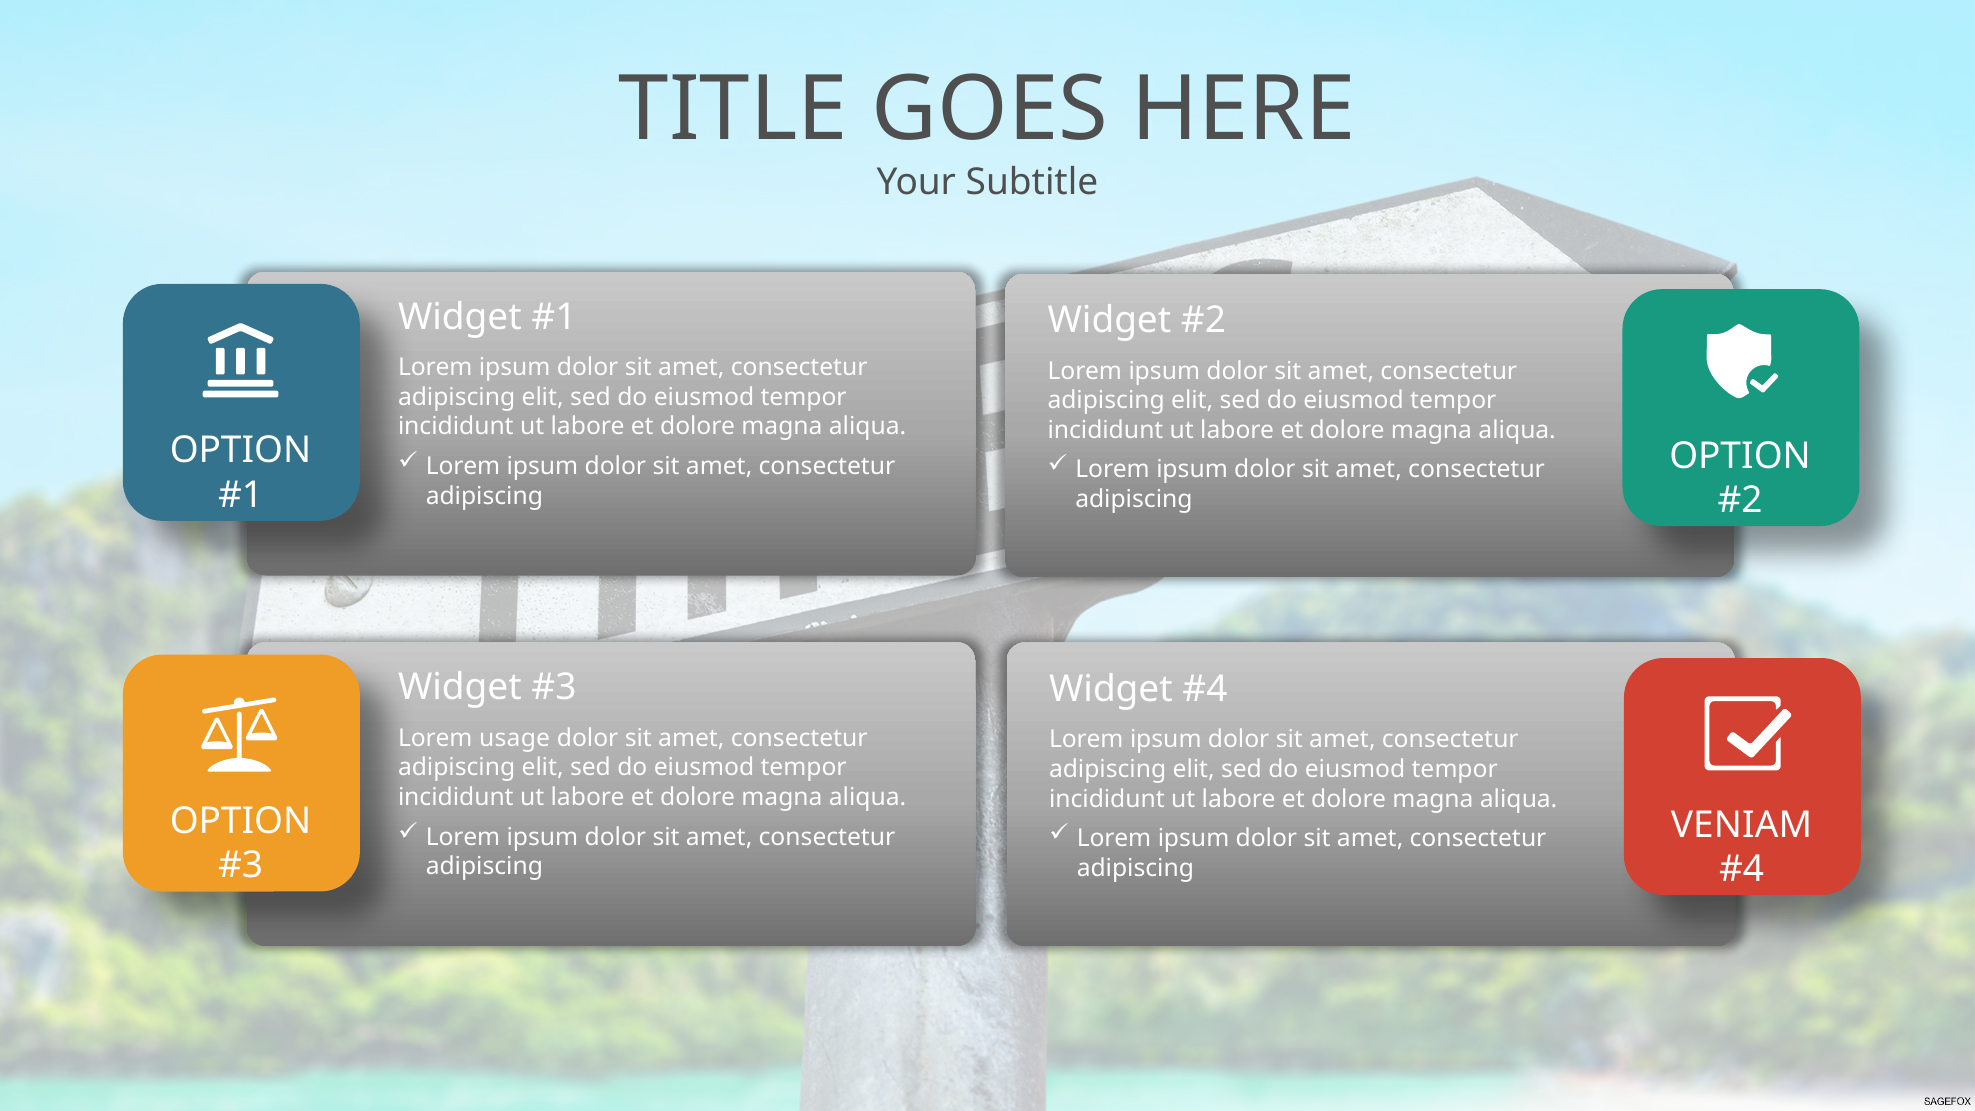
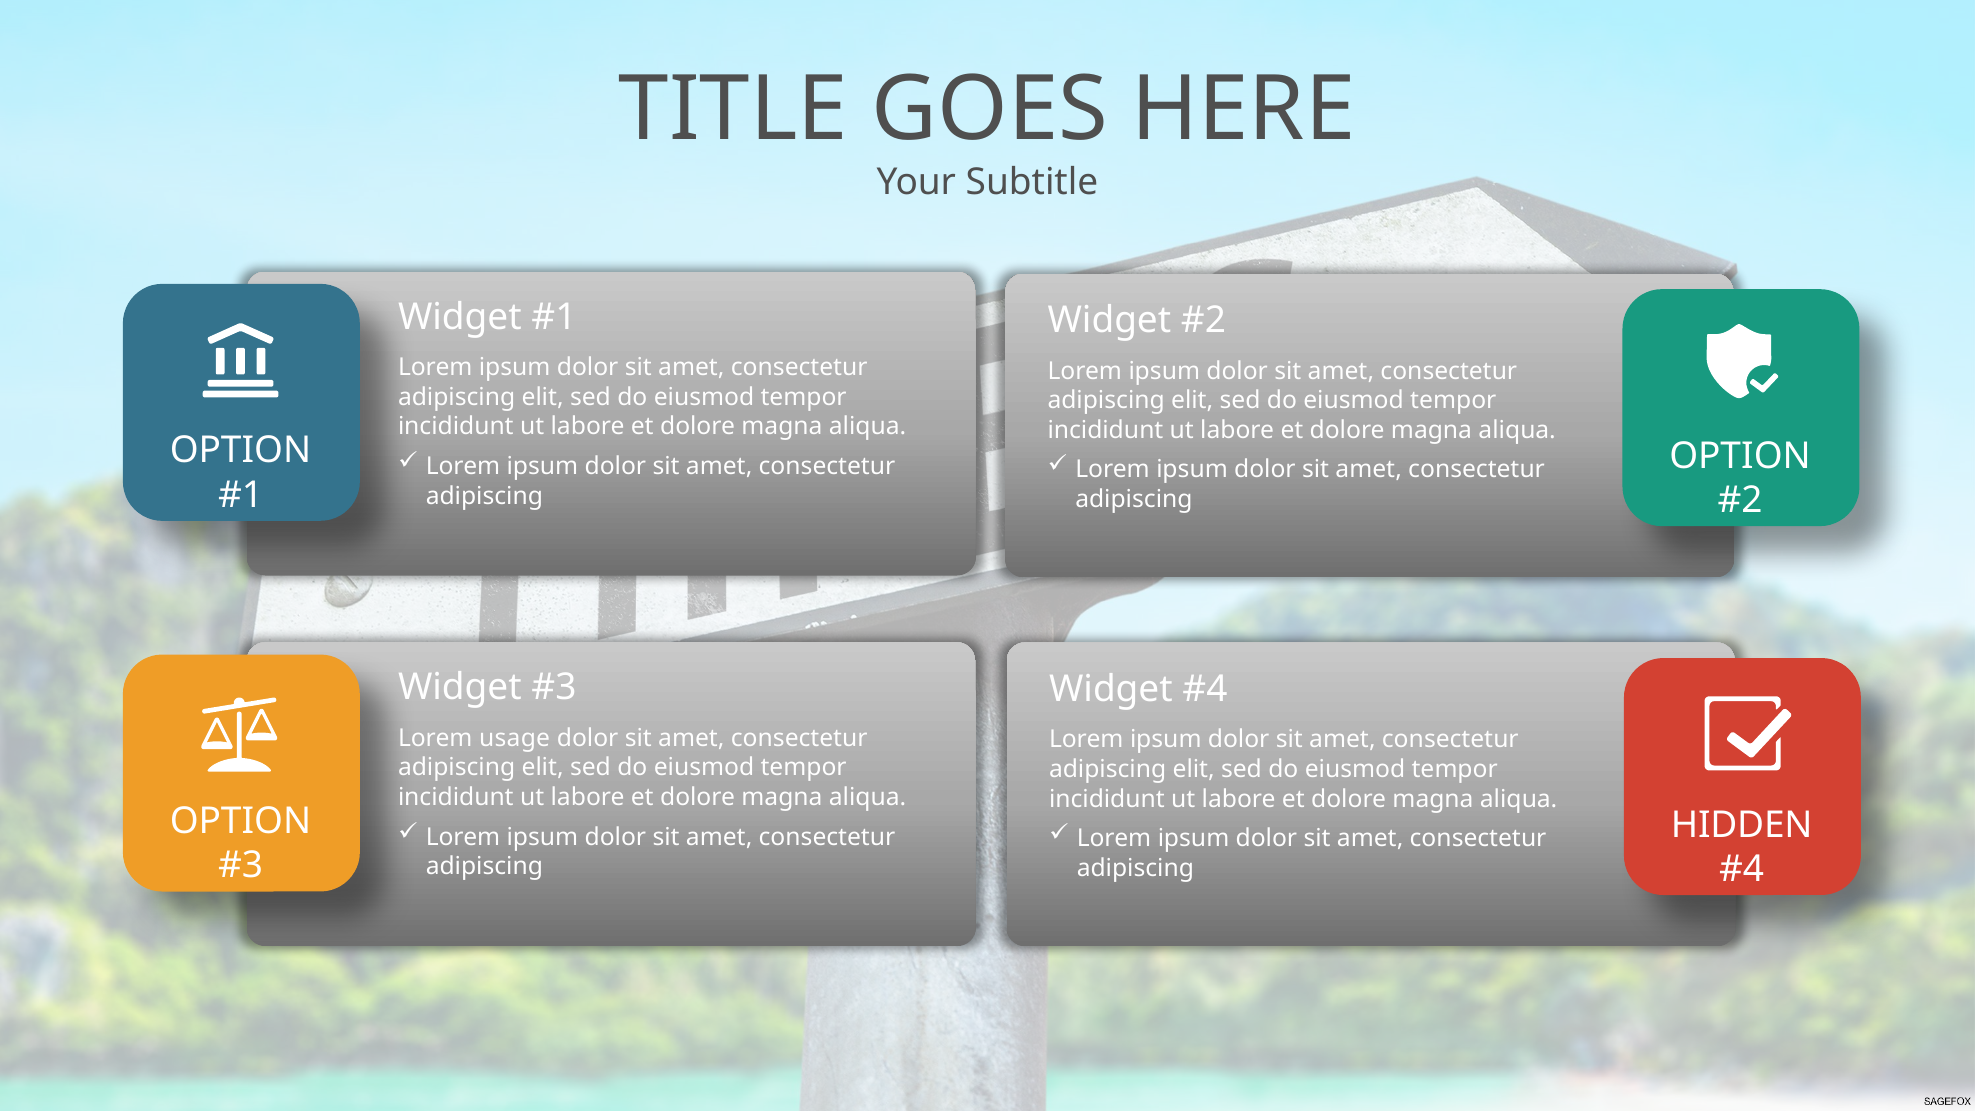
VENIAM: VENIAM -> HIDDEN
